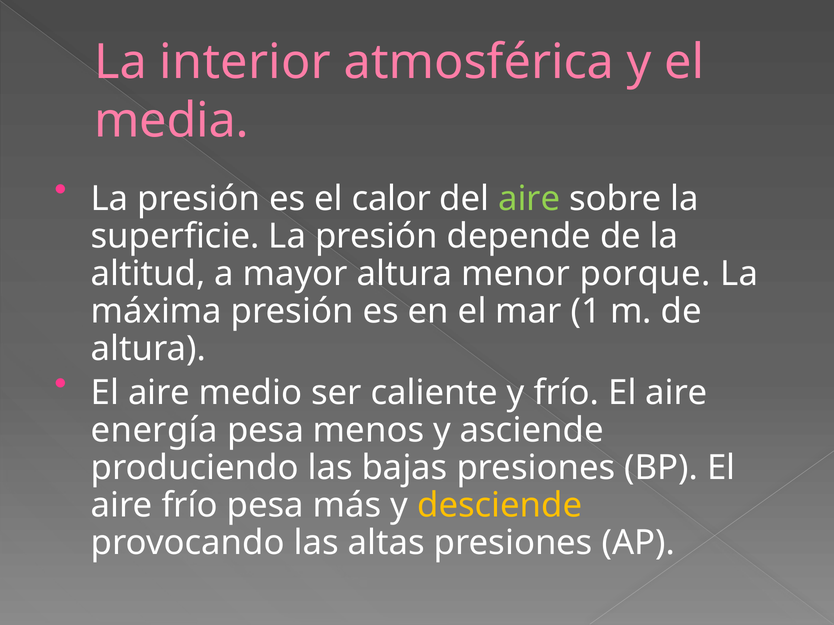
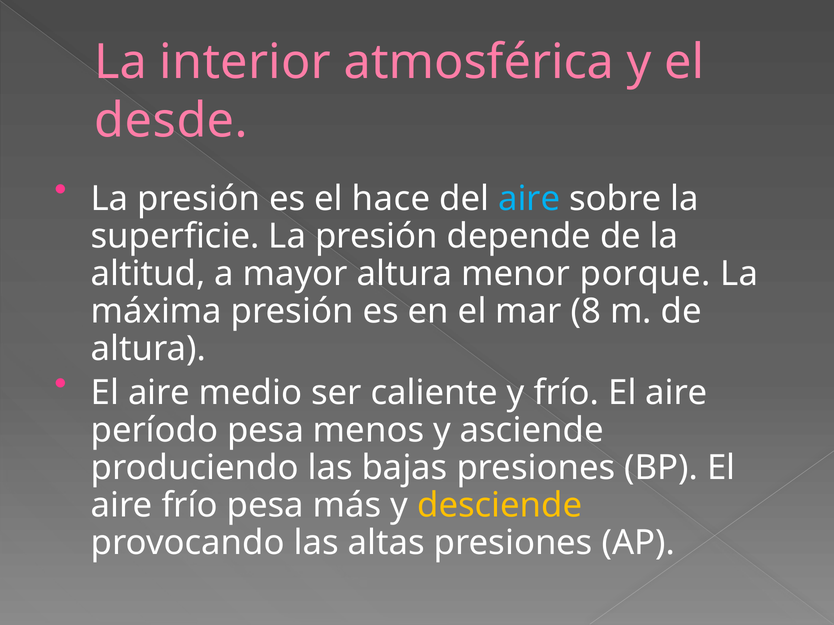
media: media -> desde
calor: calor -> hace
aire at (529, 199) colour: light green -> light blue
1: 1 -> 8
energía: energía -> período
